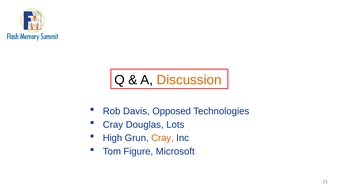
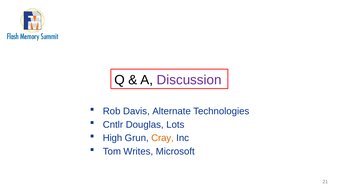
Discussion colour: orange -> purple
Opposed: Opposed -> Alternate
Cray at (113, 125): Cray -> Cntlr
Figure: Figure -> Writes
